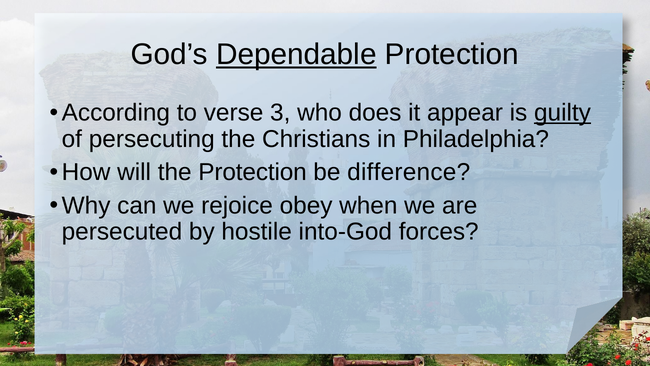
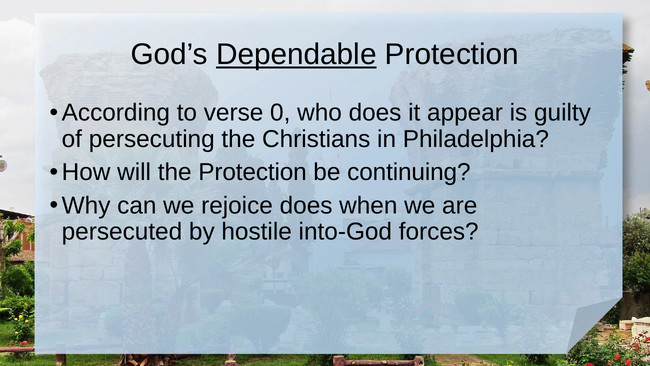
3: 3 -> 0
guilty underline: present -> none
difference: difference -> continuing
rejoice obey: obey -> does
